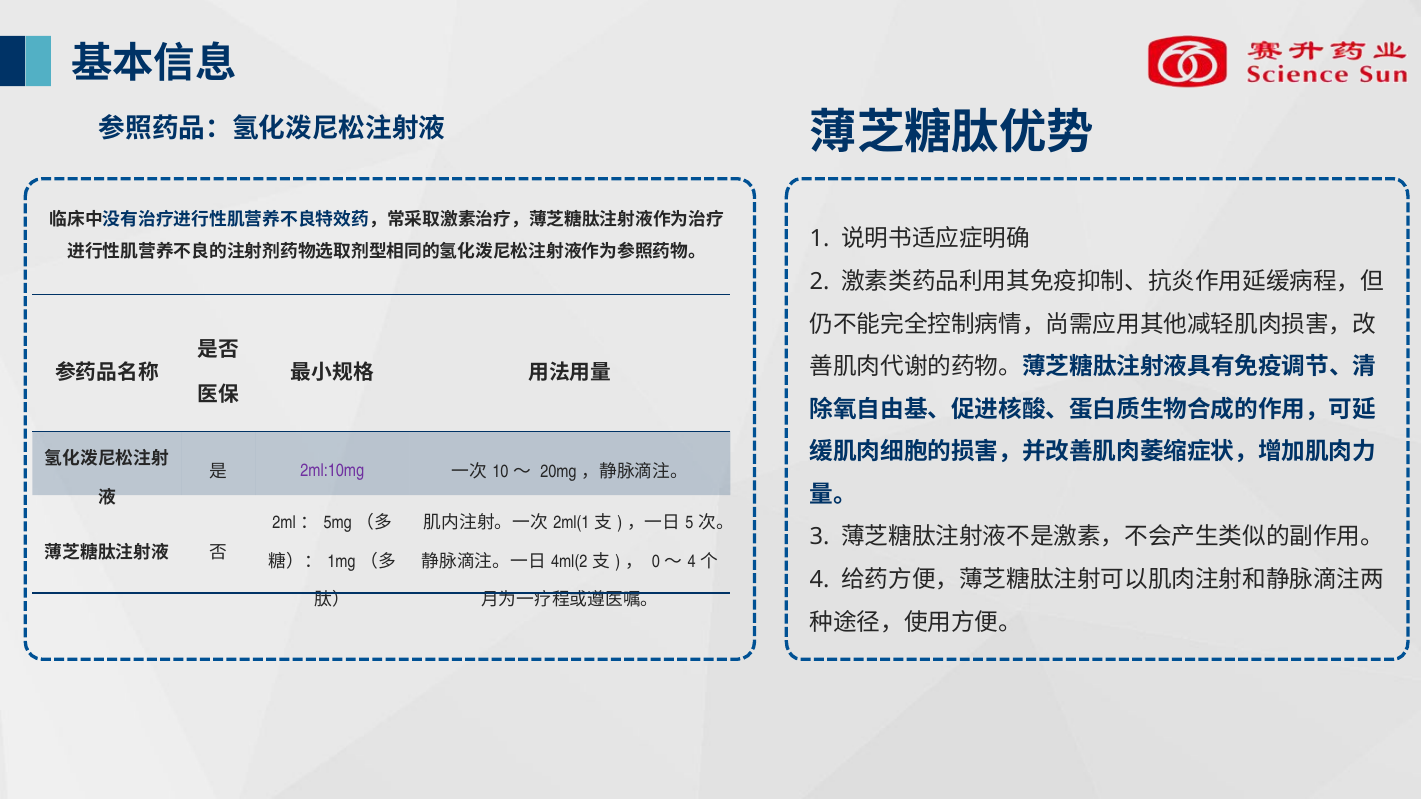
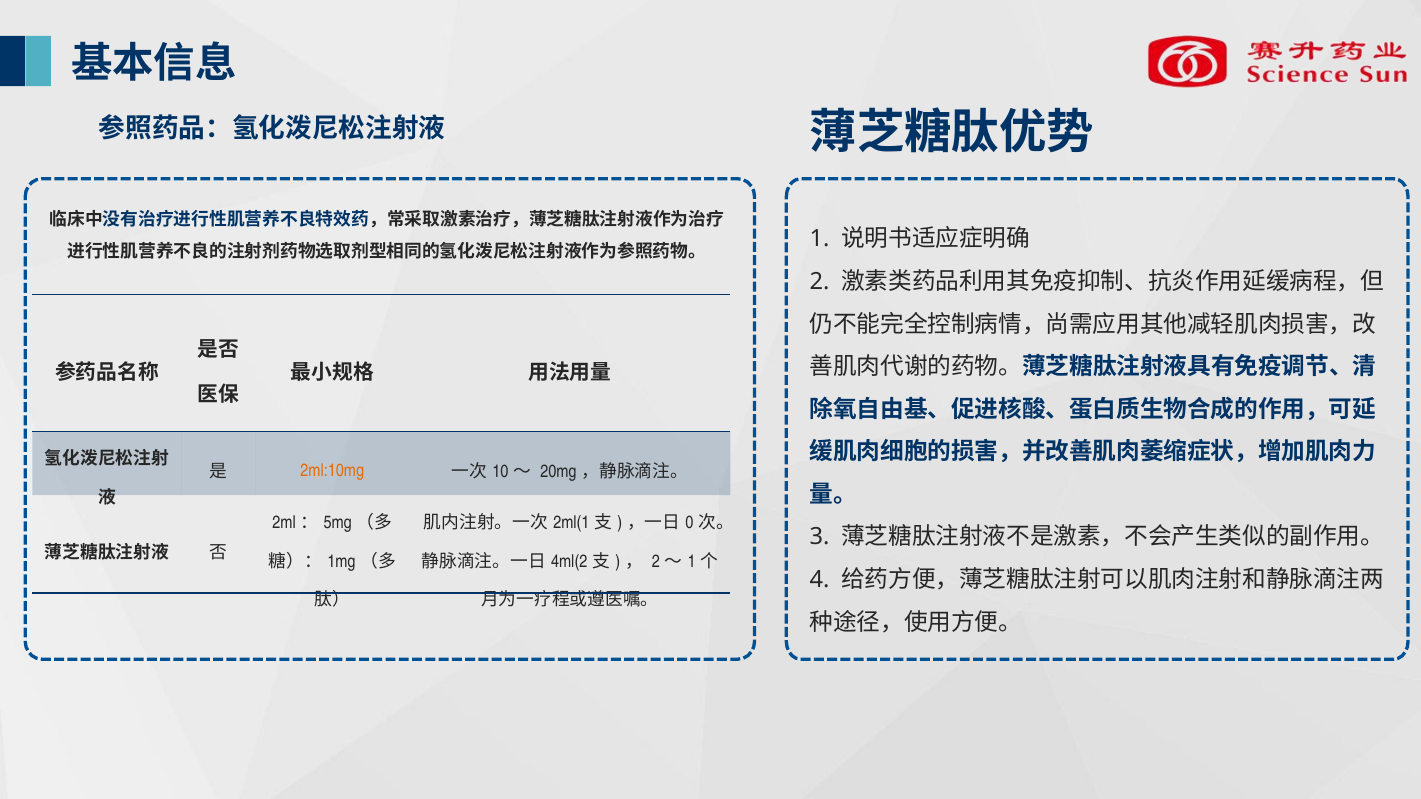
2ml:10mg colour: purple -> orange
5: 5 -> 0
0 at (656, 562): 0 -> 2
4 at (692, 562): 4 -> 1
